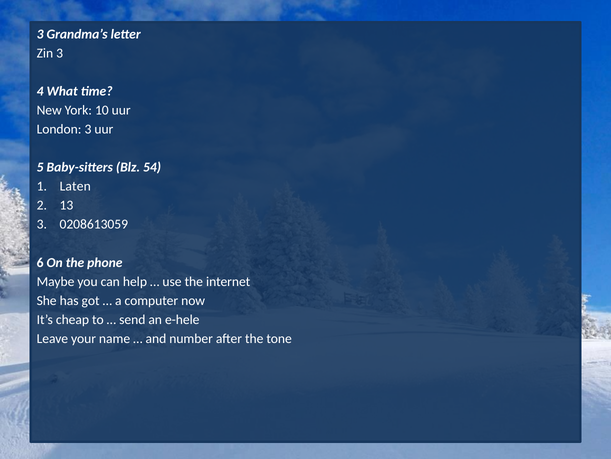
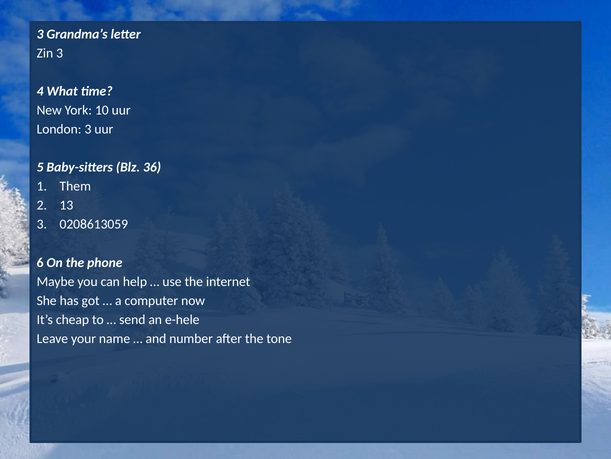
54: 54 -> 36
Laten: Laten -> Them
